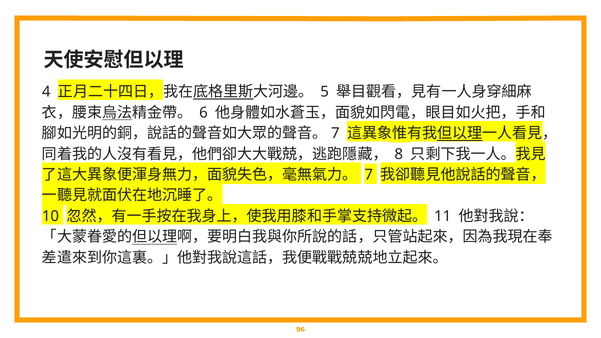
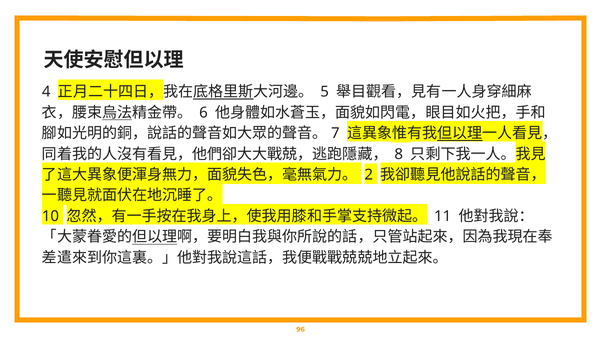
7: 7 -> 2
